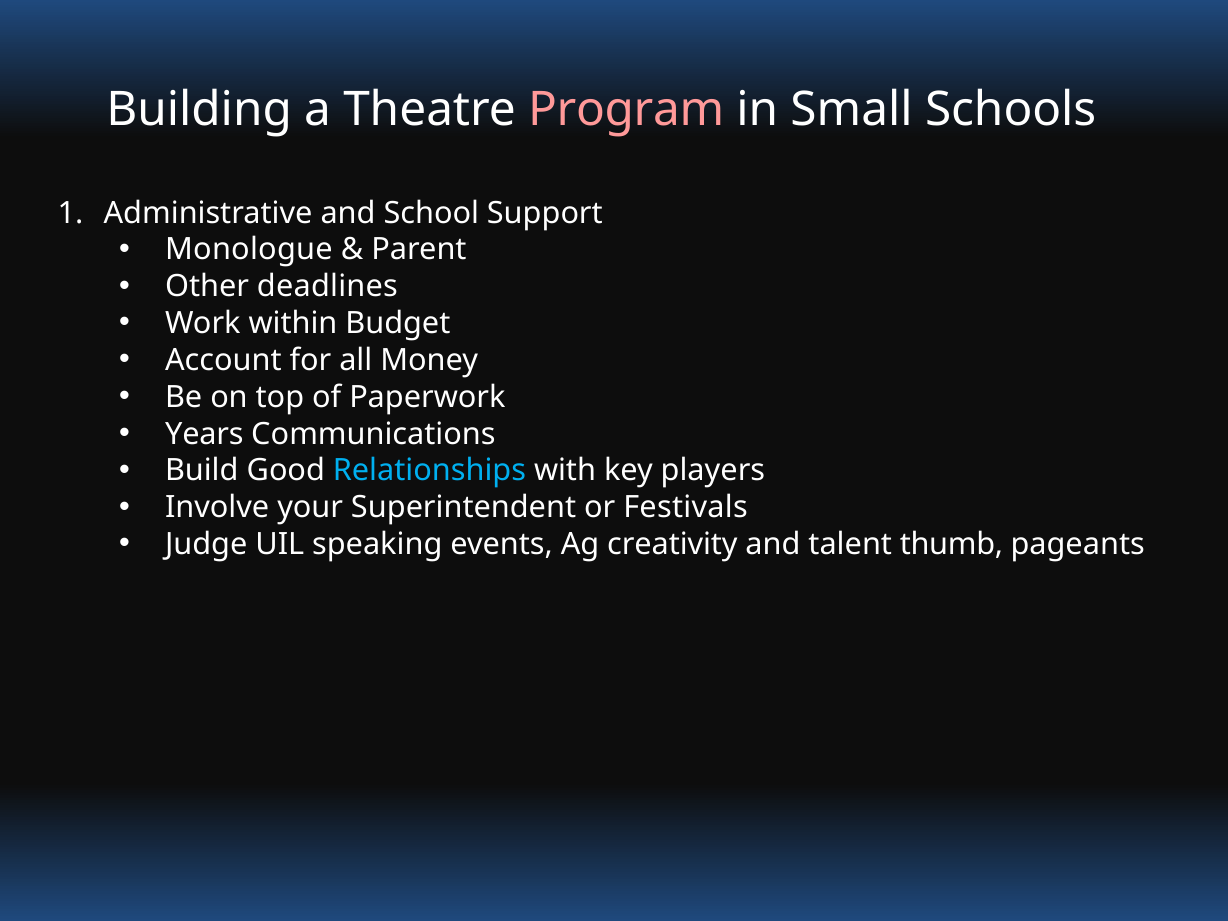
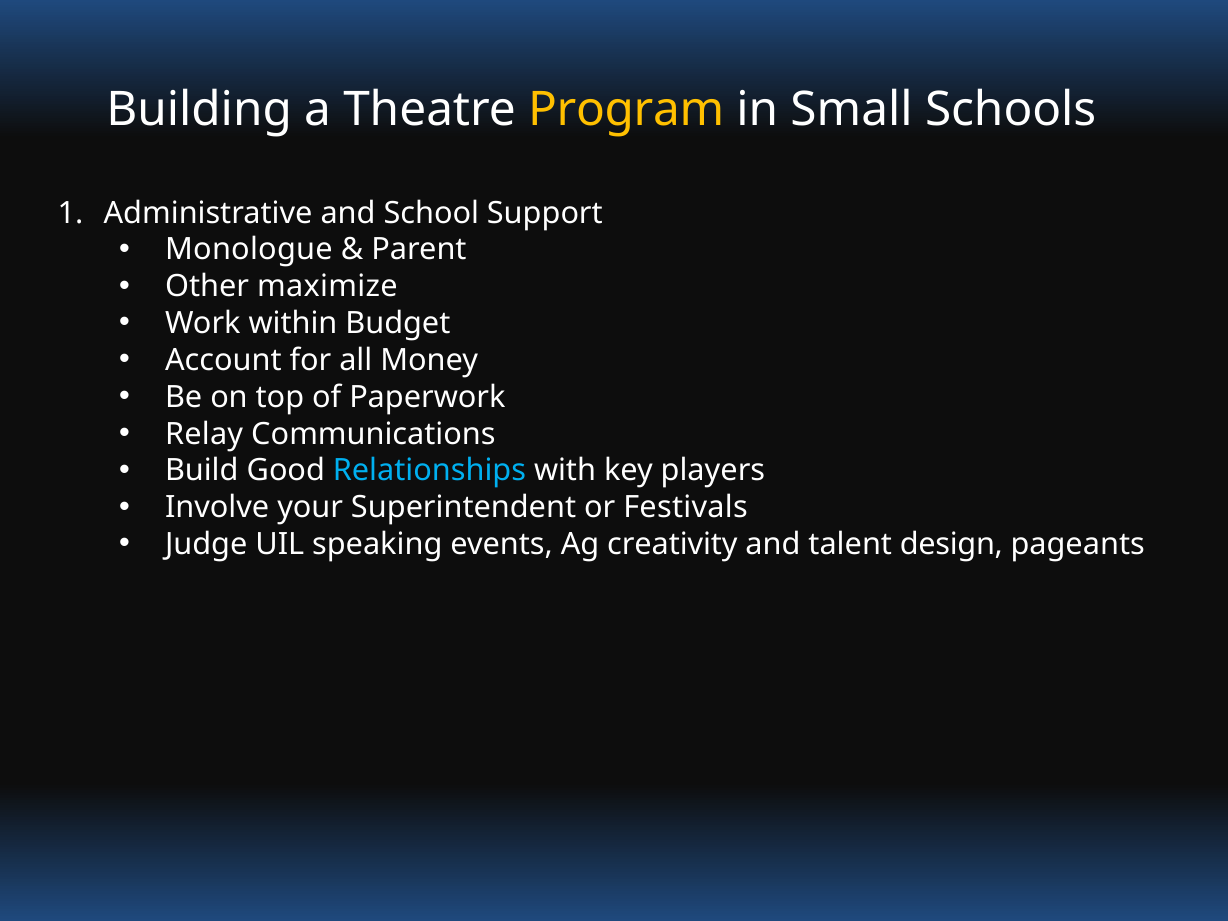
Program colour: pink -> yellow
deadlines: deadlines -> maximize
Years: Years -> Relay
thumb: thumb -> design
